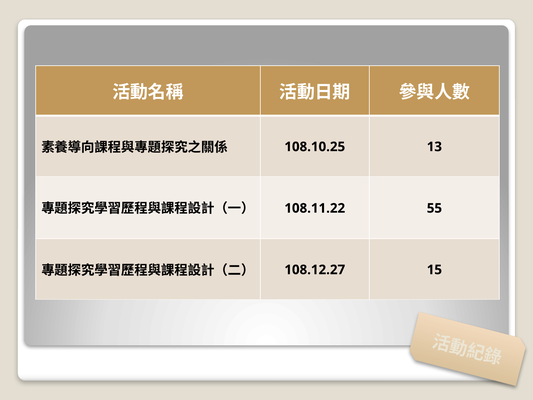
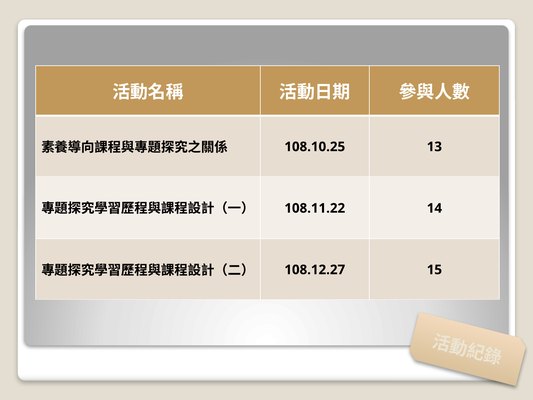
55: 55 -> 14
